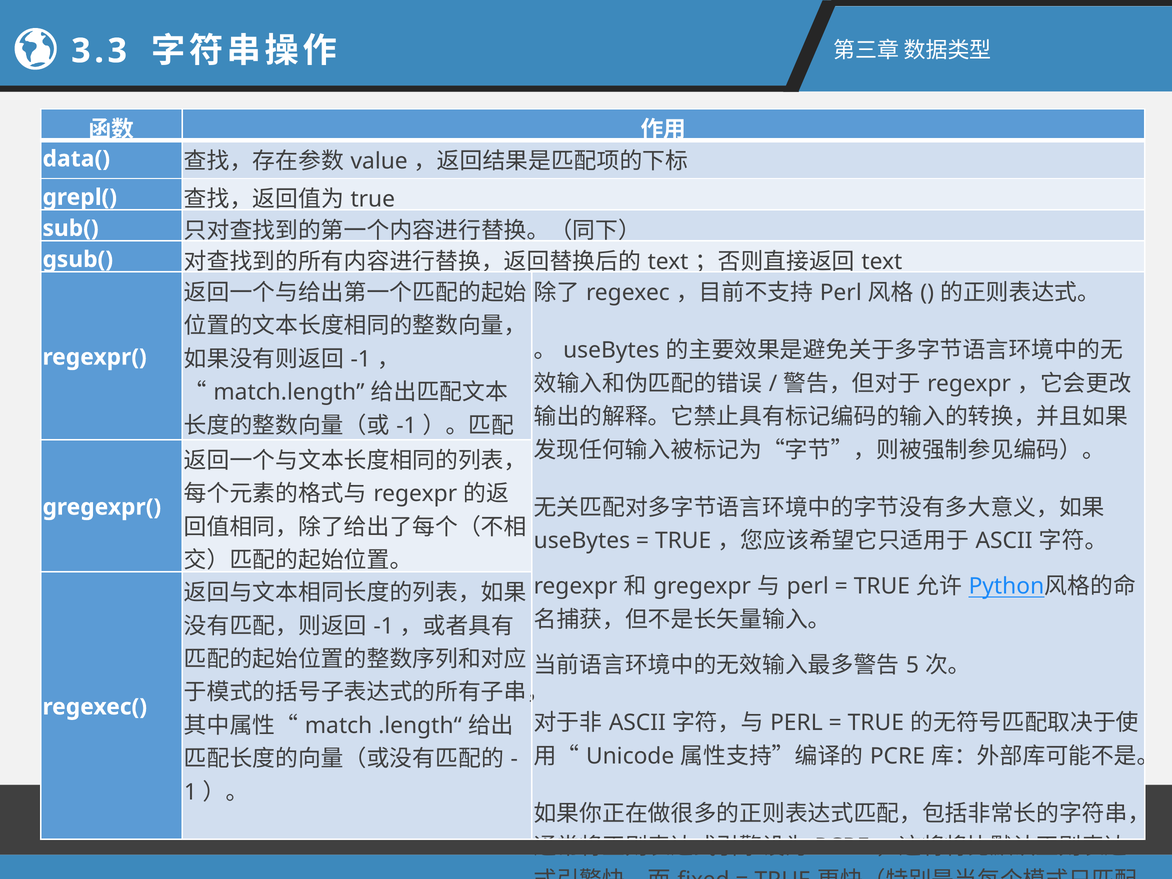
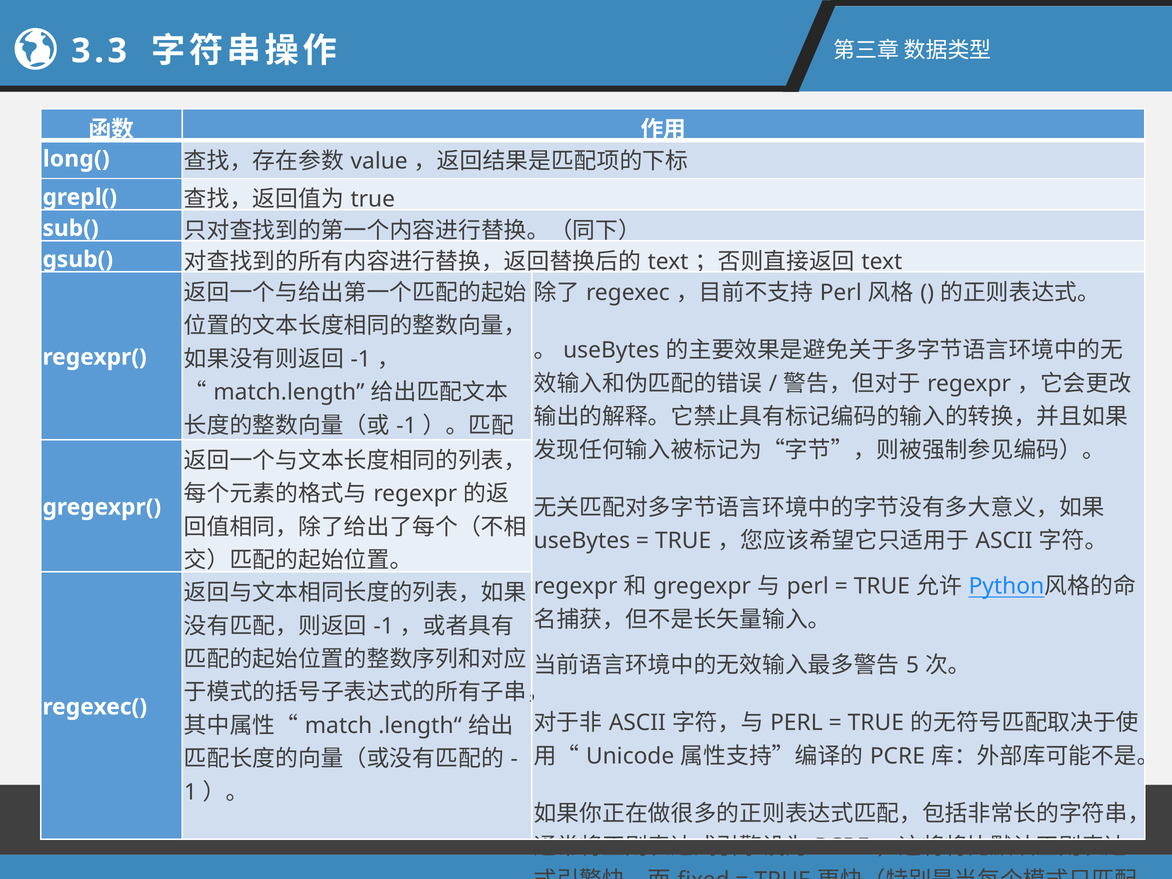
data(: data( -> long(
